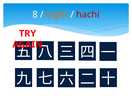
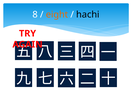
hachi colour: red -> black
